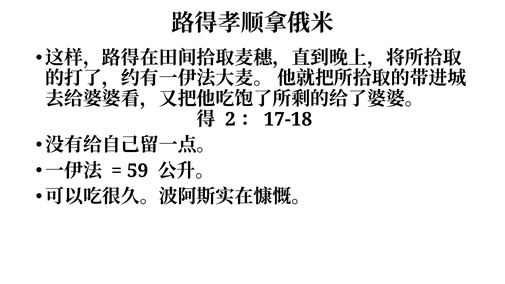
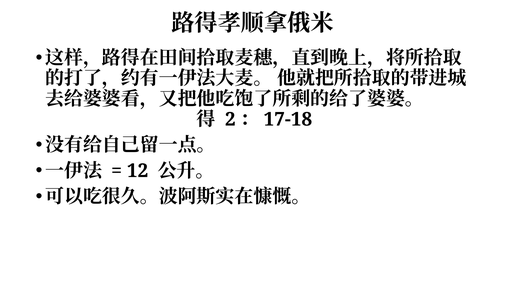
59: 59 -> 12
